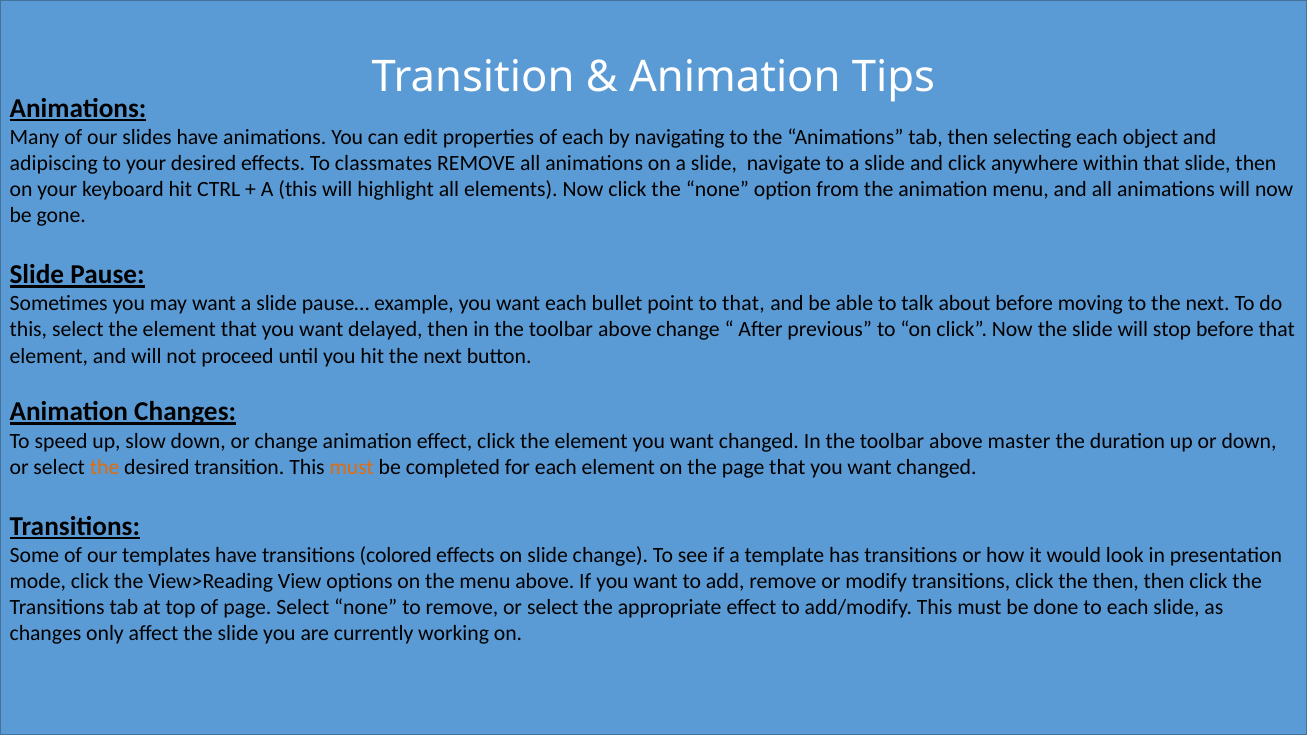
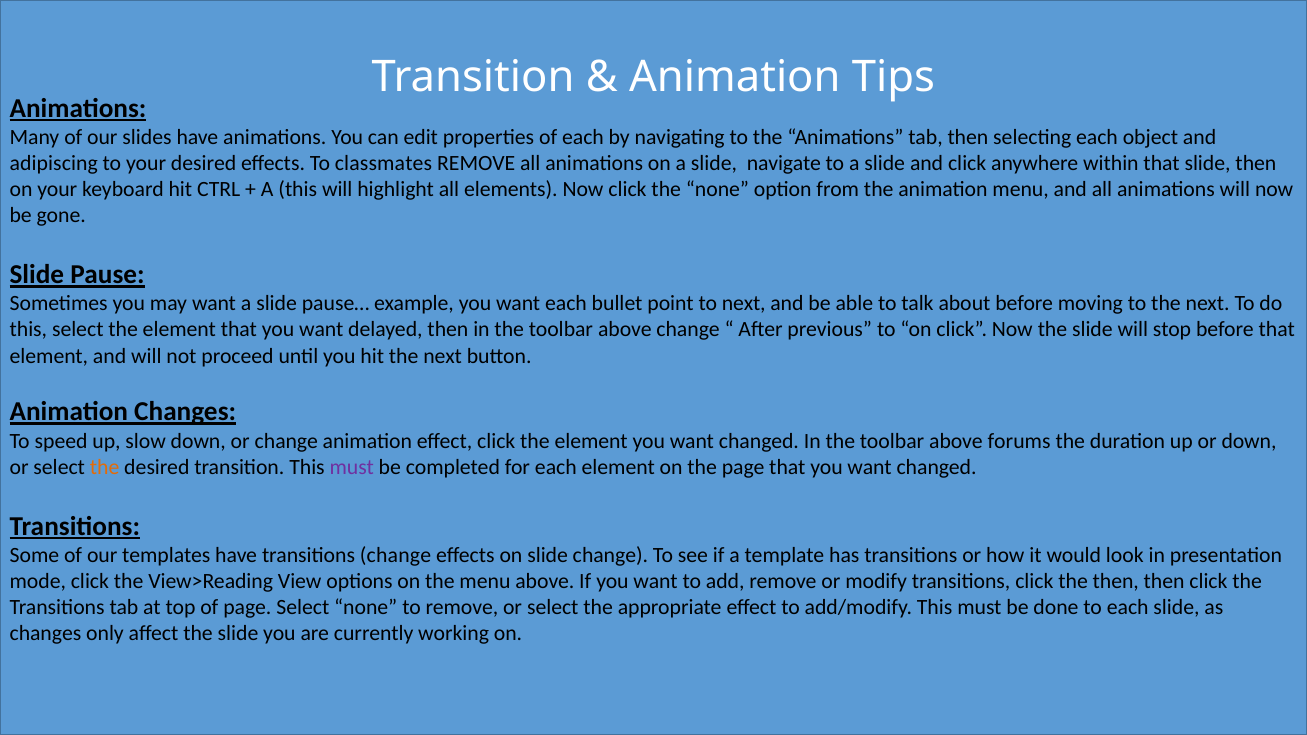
to that: that -> next
master: master -> forums
must at (352, 467) colour: orange -> purple
transitions colored: colored -> change
